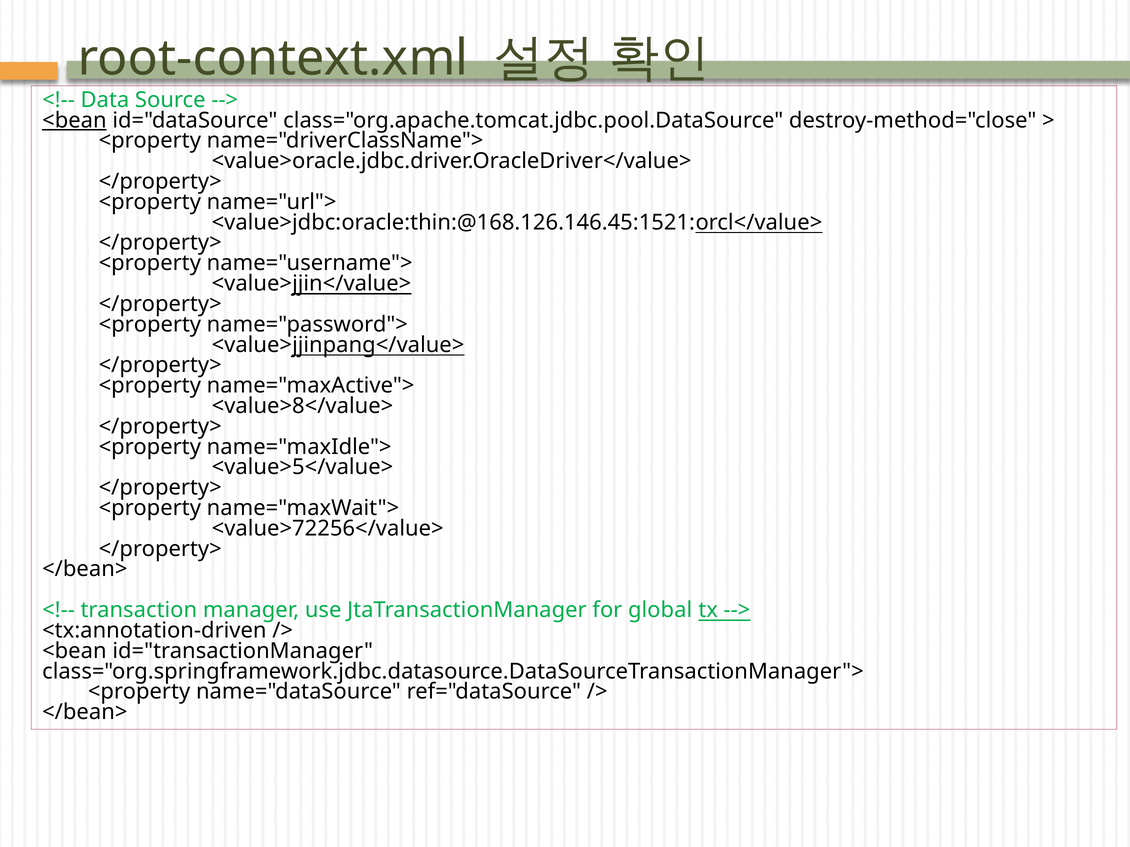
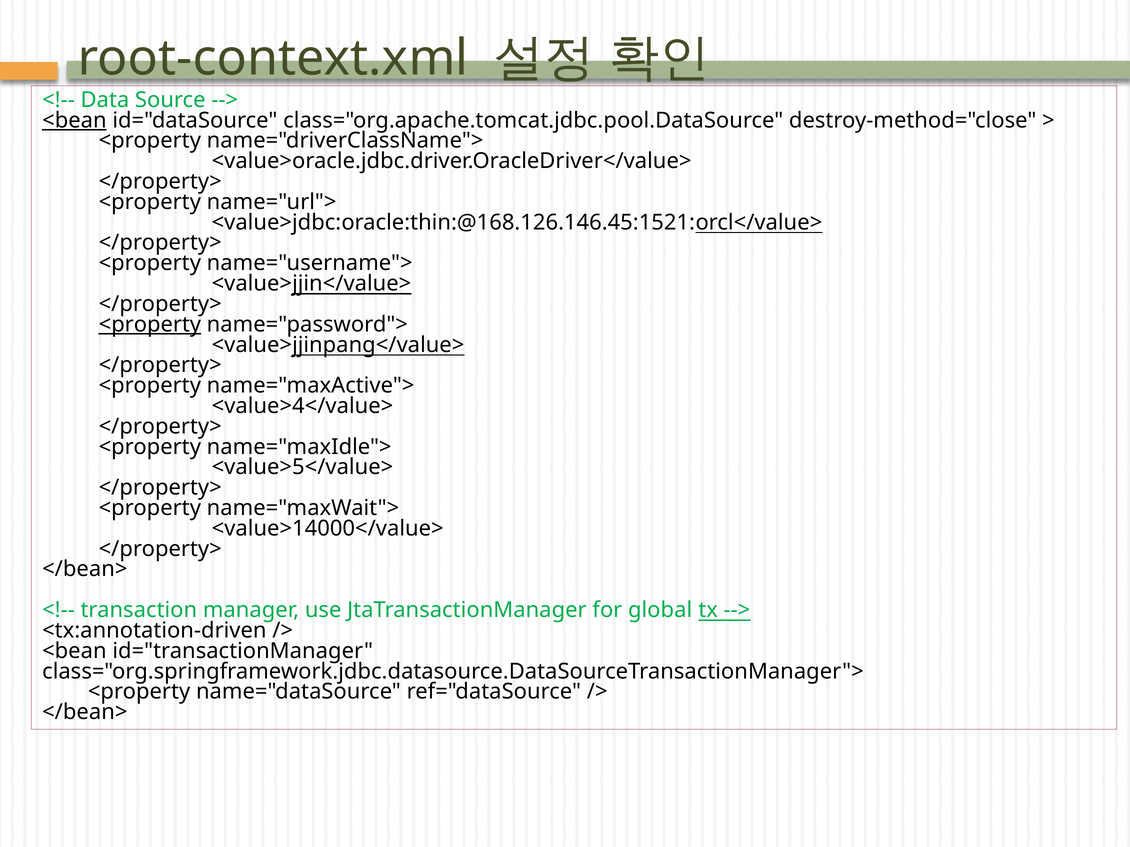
<property at (150, 325) underline: none -> present
<value>8</value>: <value>8</value> -> <value>4</value>
<value>72256</value>: <value>72256</value> -> <value>14000</value>
